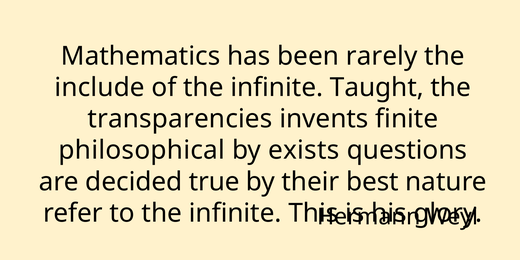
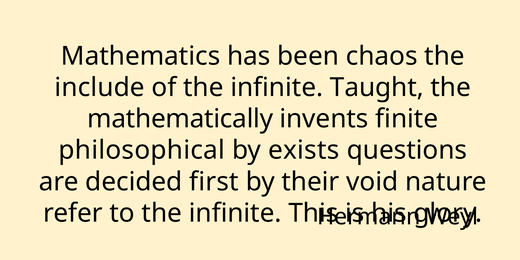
rarely: rarely -> chaos
transparencies: transparencies -> mathematically
true: true -> first
best: best -> void
